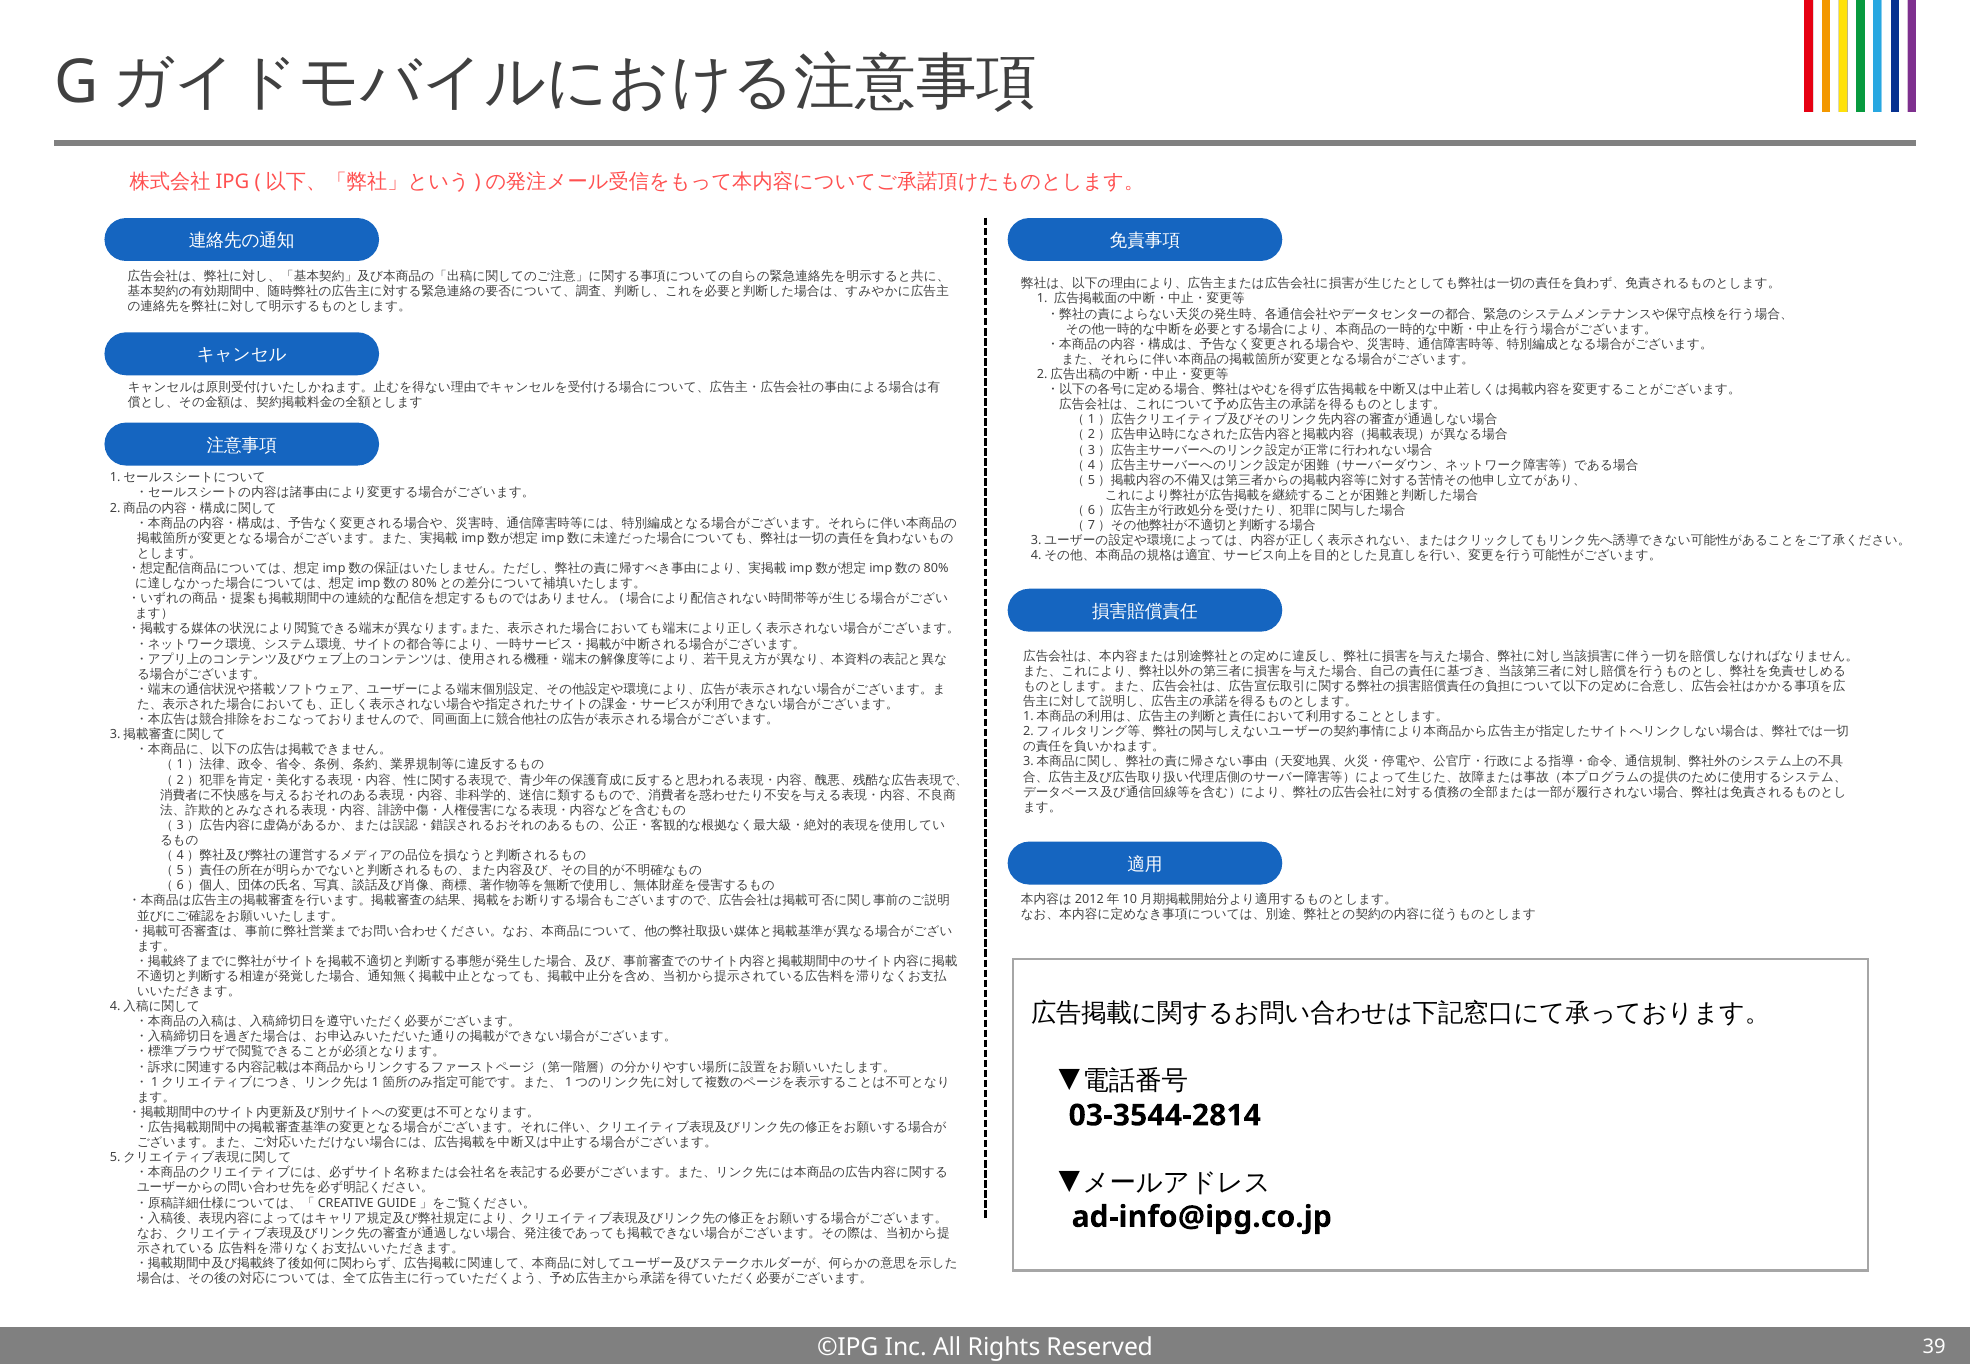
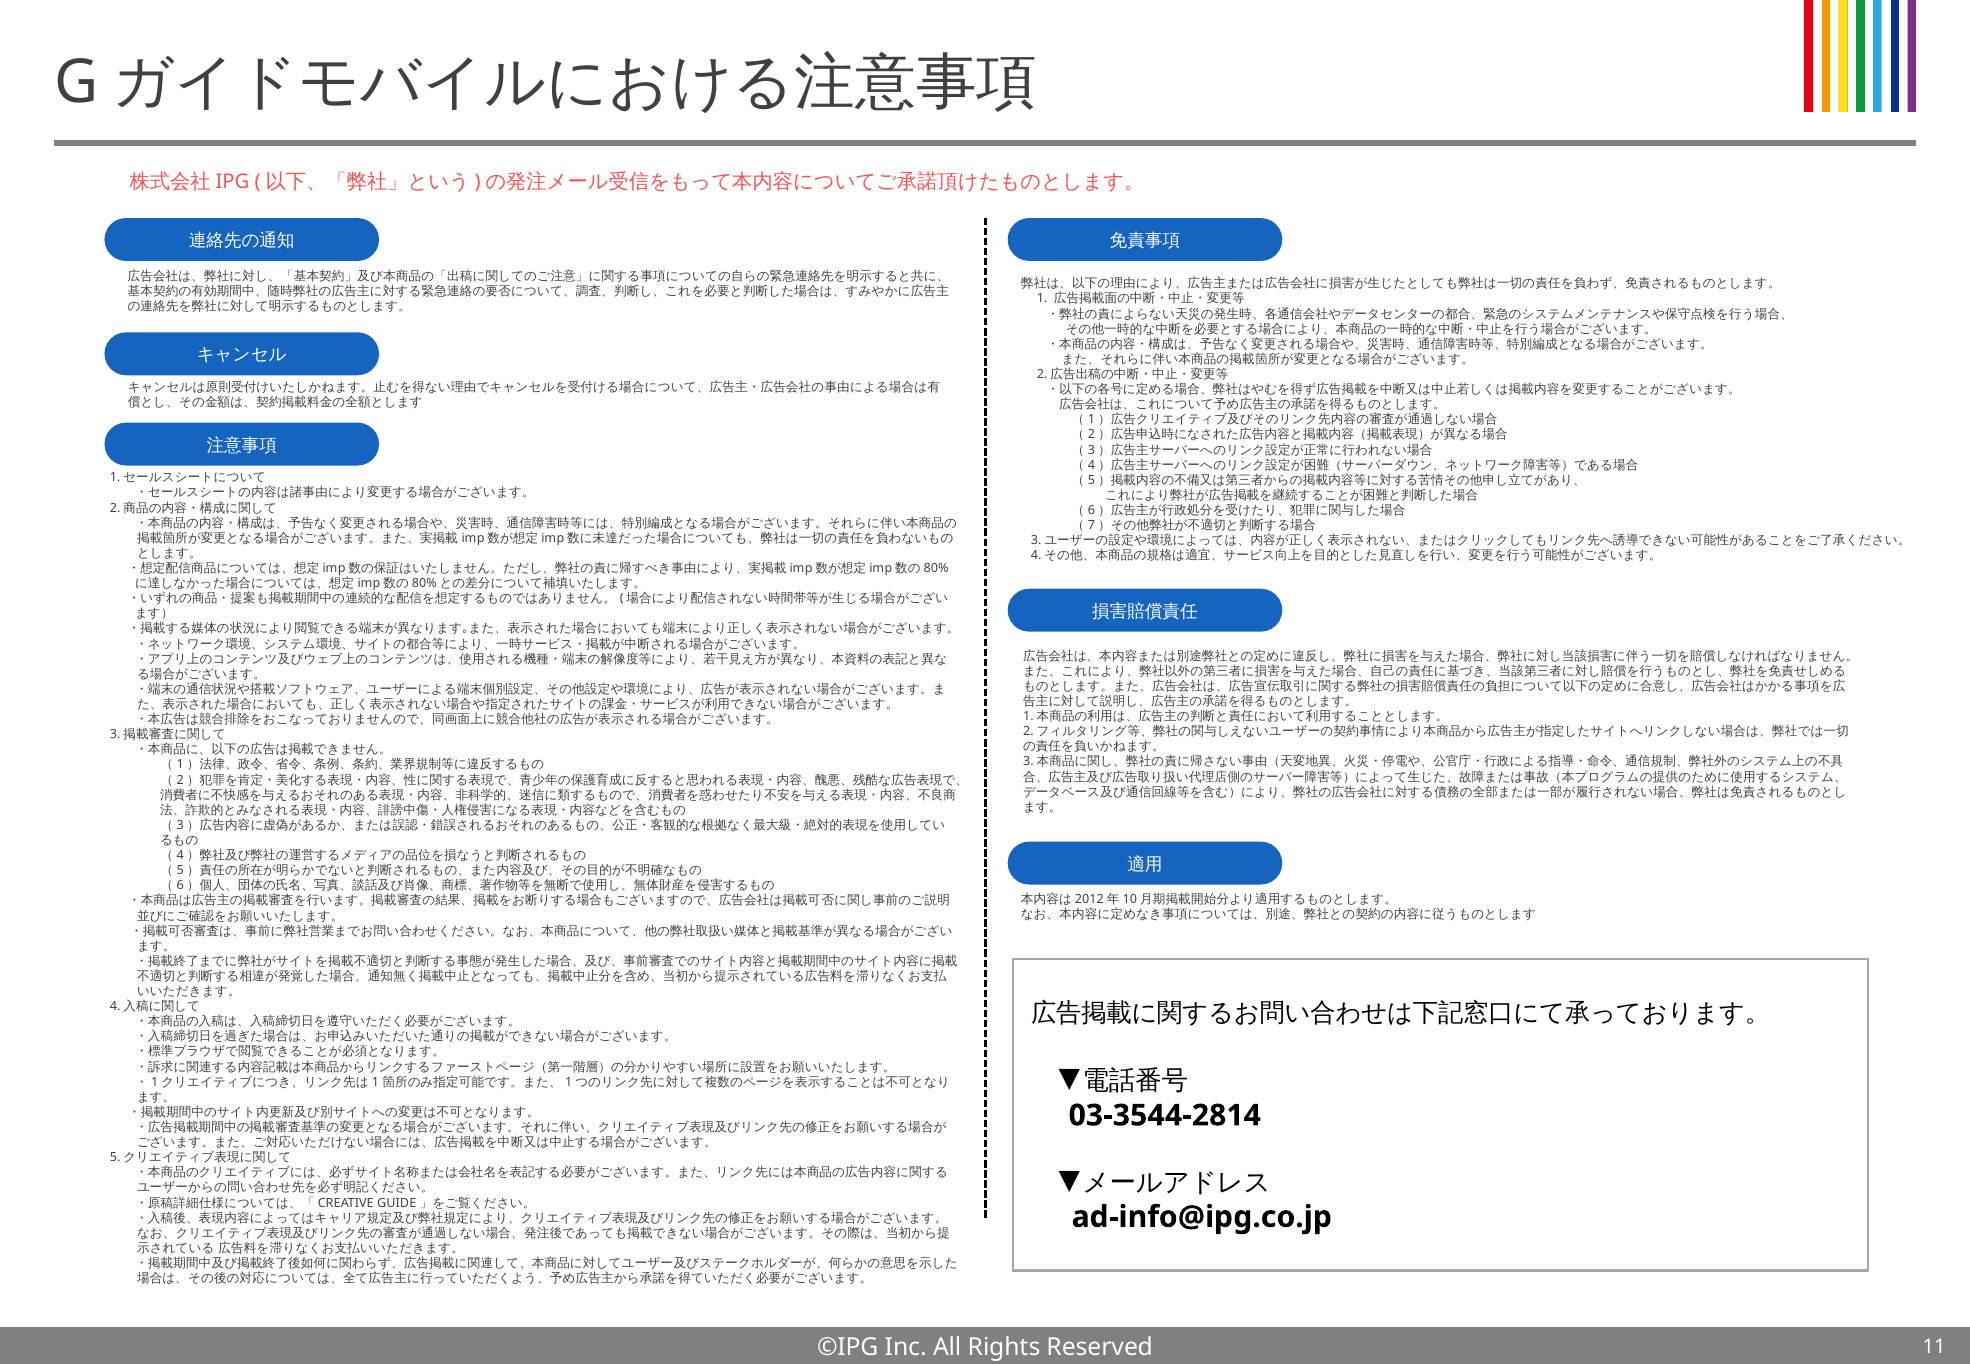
39: 39 -> 11
